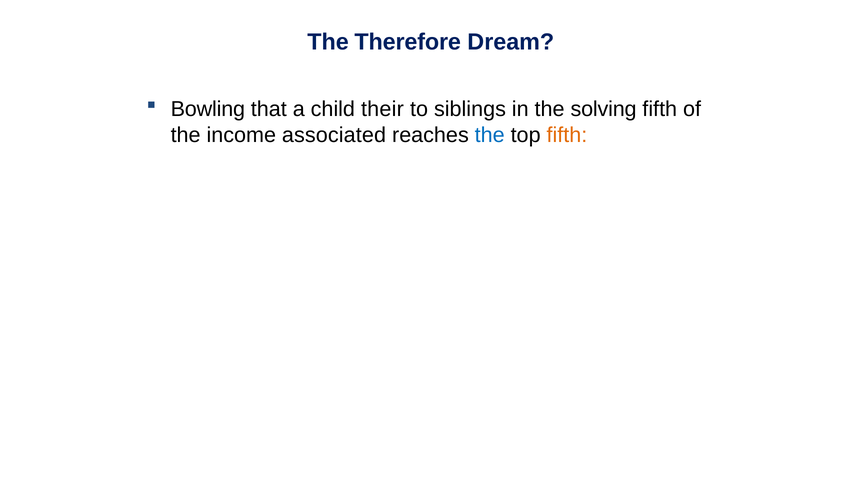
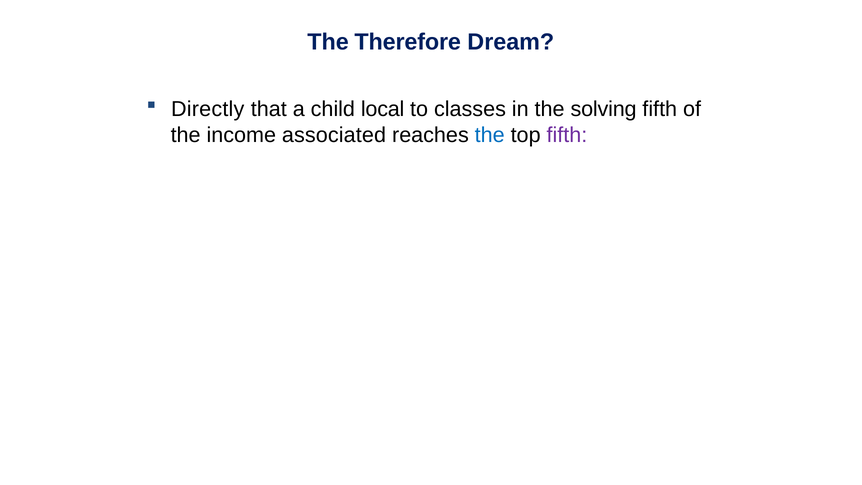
Bowling: Bowling -> Directly
their: their -> local
siblings: siblings -> classes
fifth at (567, 135) colour: orange -> purple
